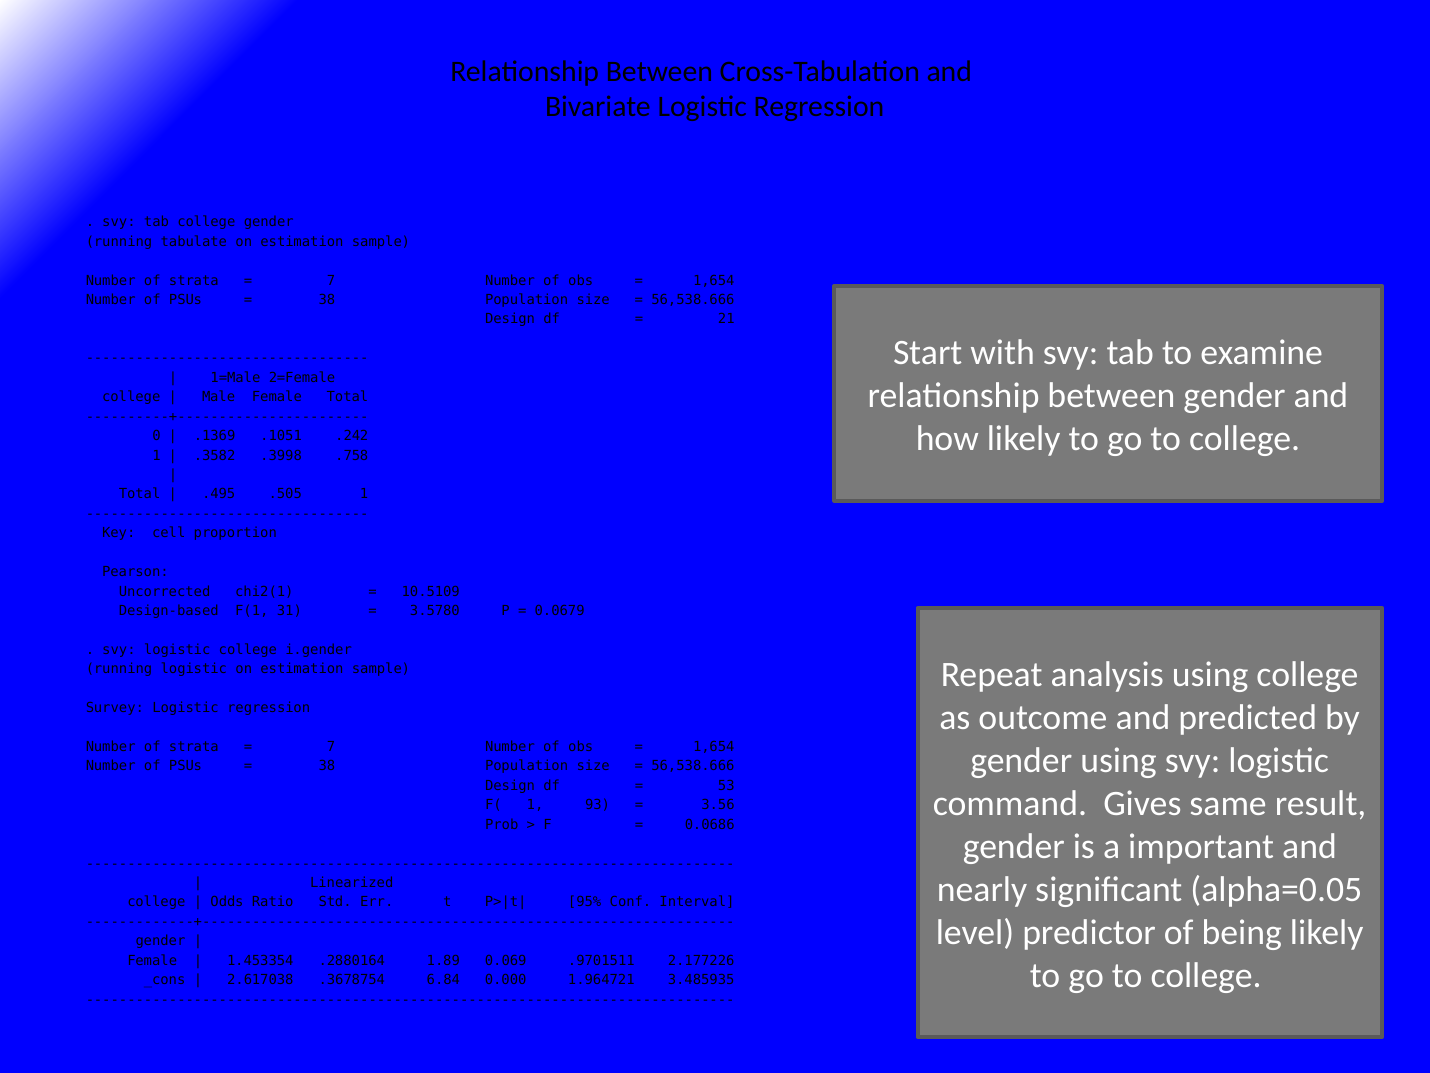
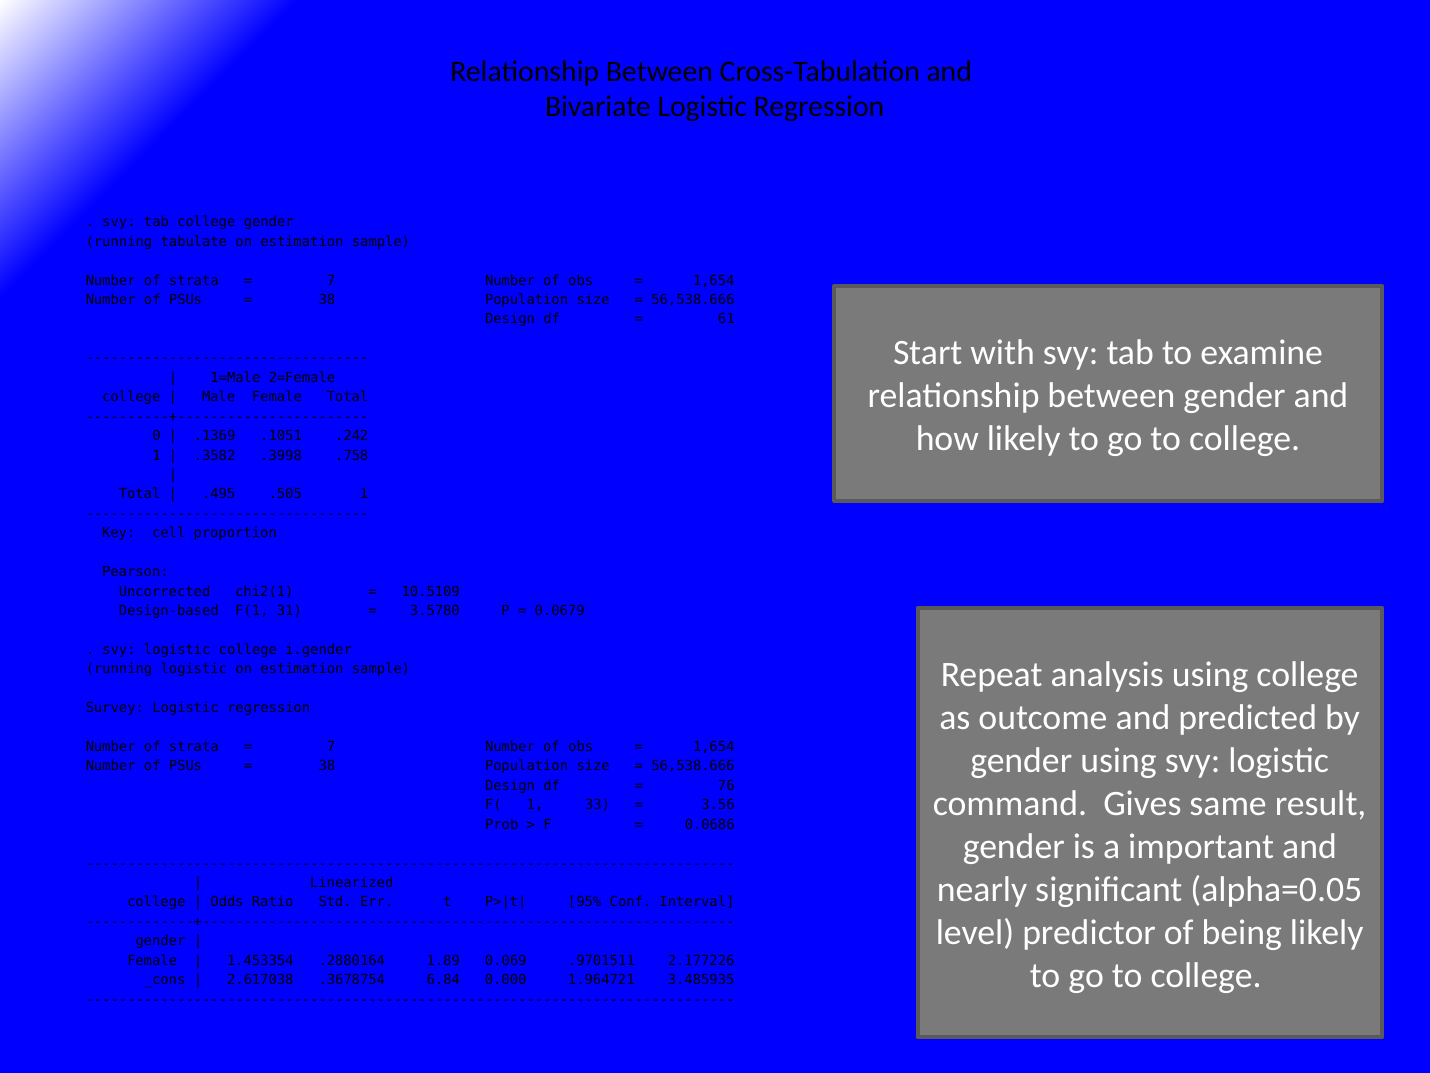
21: 21 -> 61
53: 53 -> 76
93: 93 -> 33
